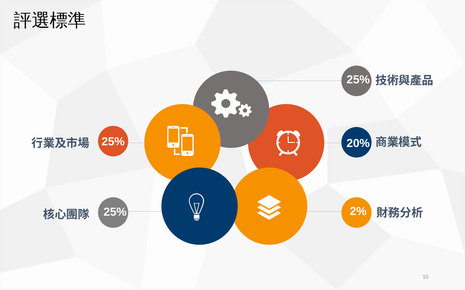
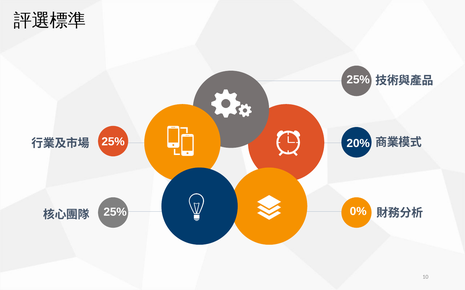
2%: 2% -> 0%
